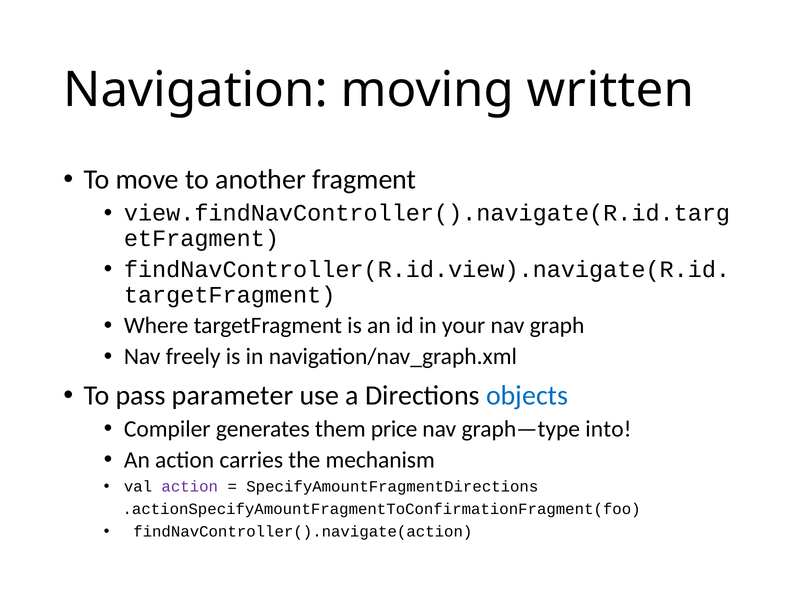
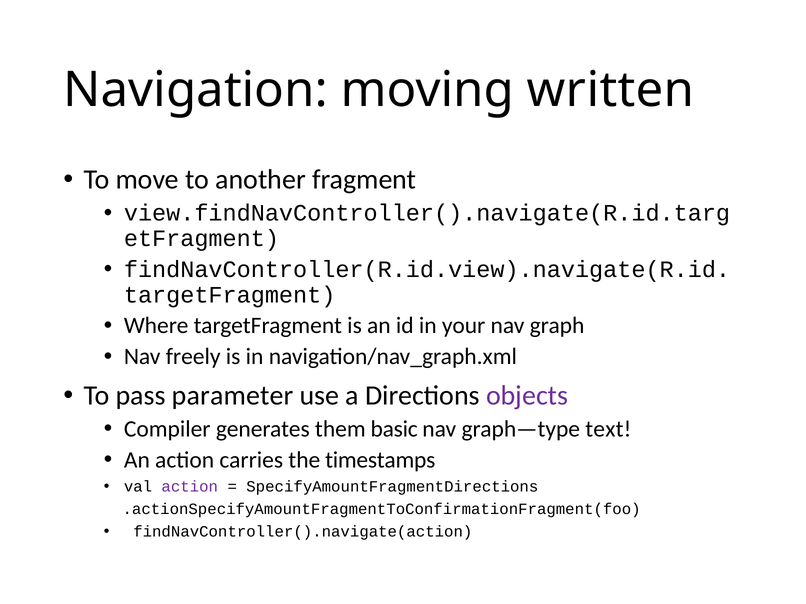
objects colour: blue -> purple
price: price -> basic
into: into -> text
mechanism: mechanism -> timestamps
